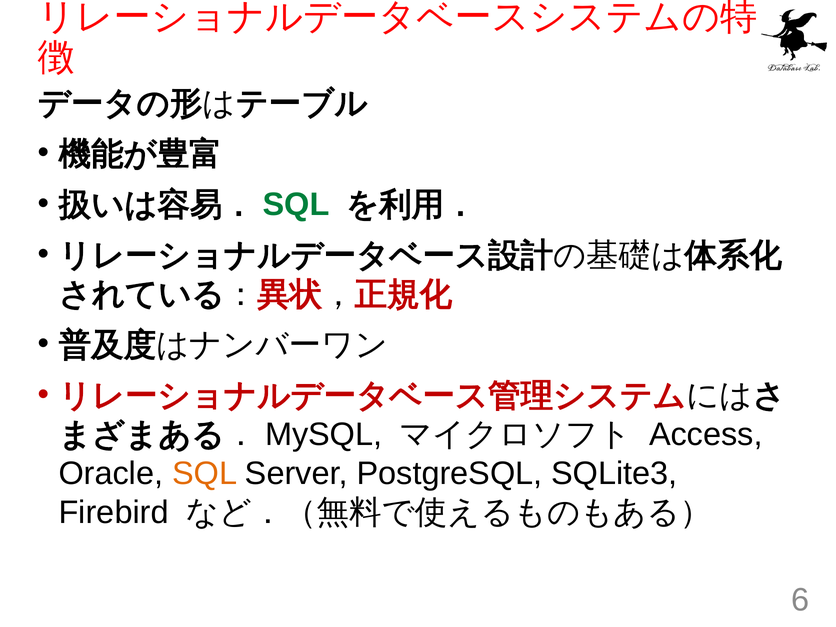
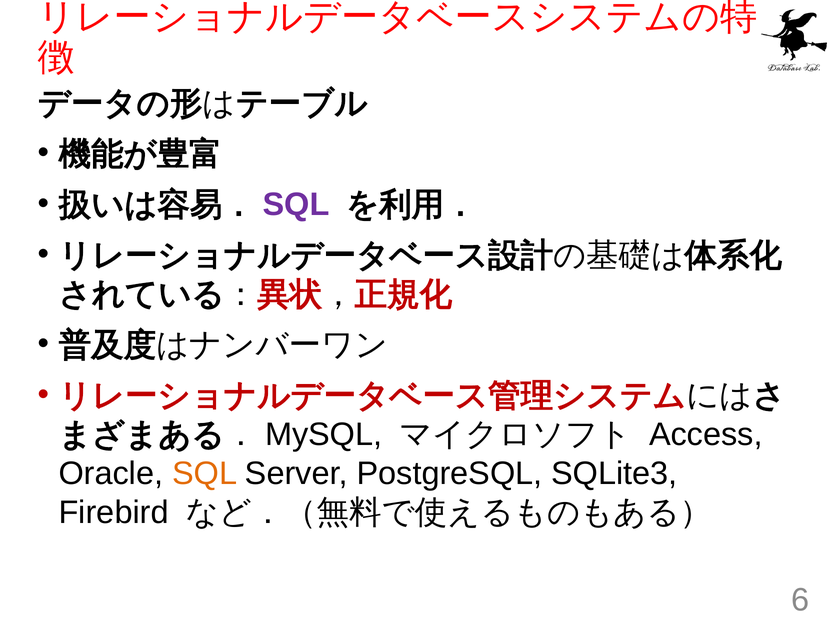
SQL at (296, 205) colour: green -> purple
